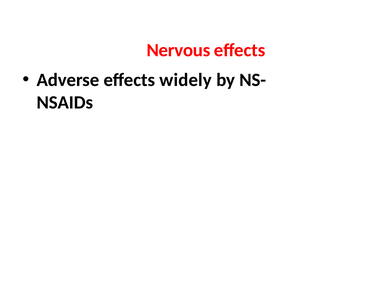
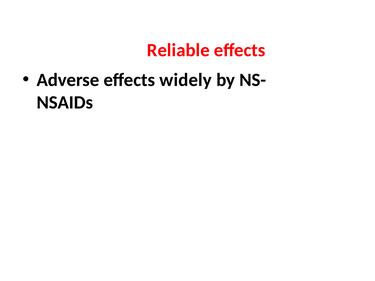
Nervous: Nervous -> Reliable
